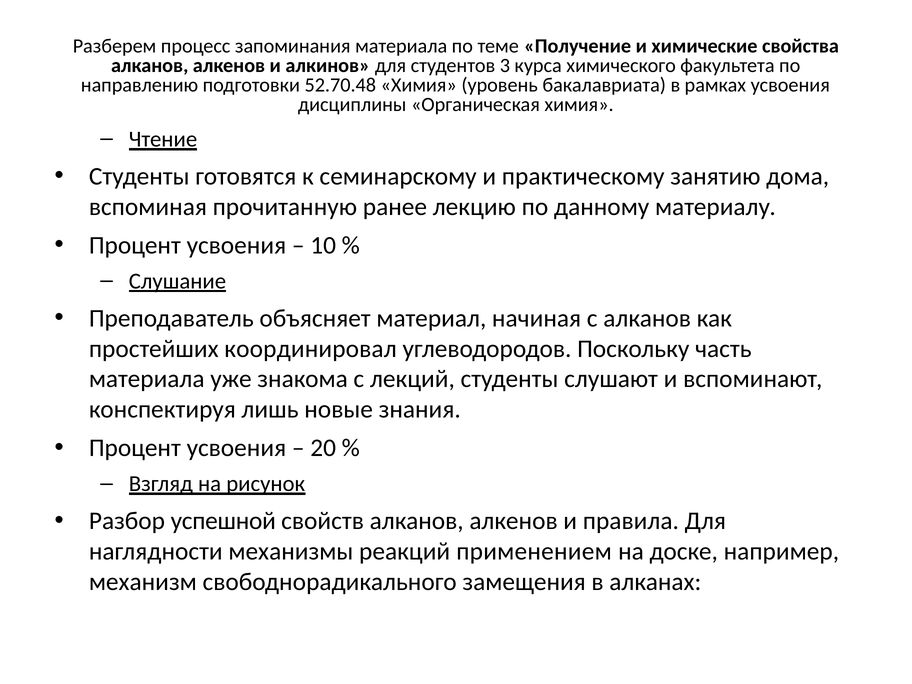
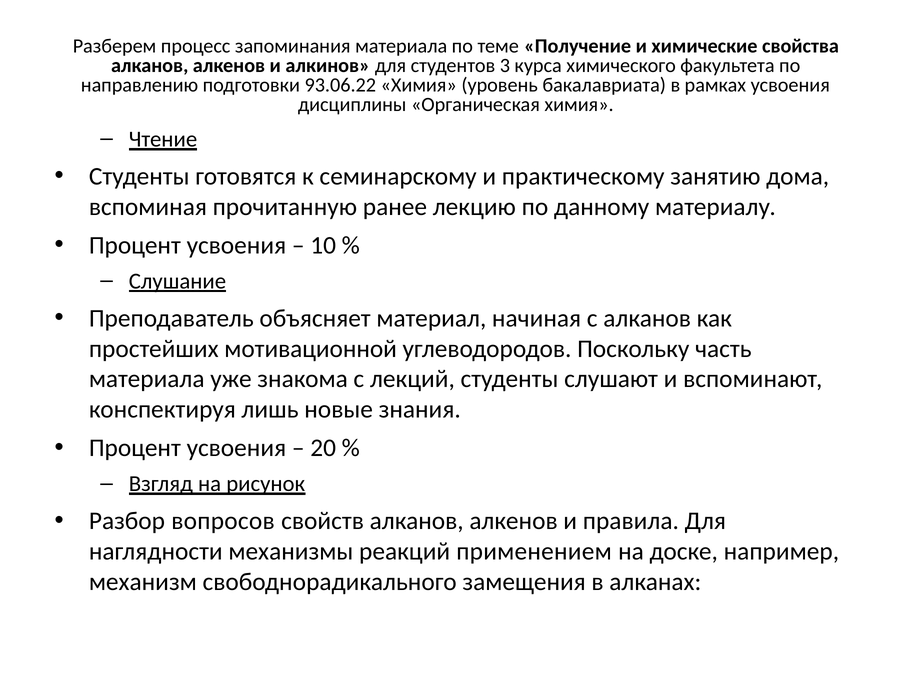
52.70.48: 52.70.48 -> 93.06.22
координировал: координировал -> мотивационной
успешной: успешной -> вопросов
